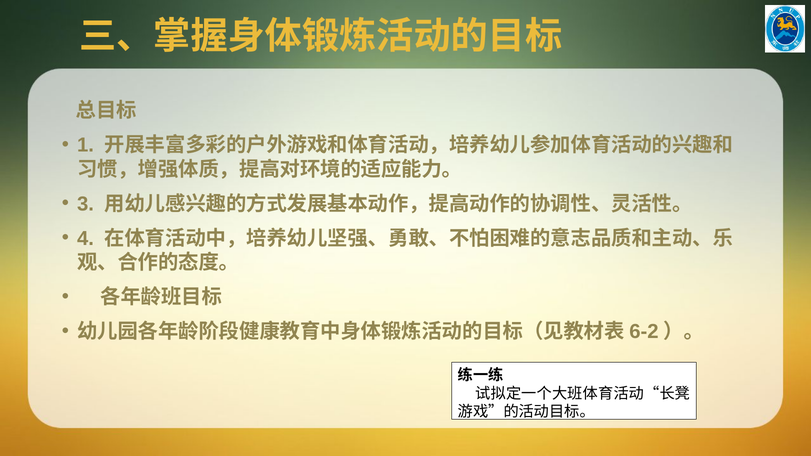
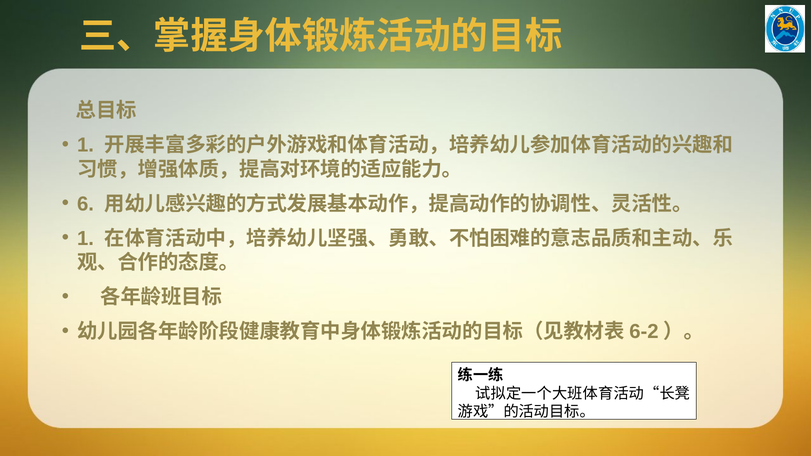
3: 3 -> 6
4 at (85, 238): 4 -> 1
